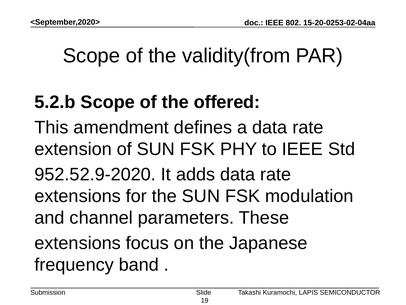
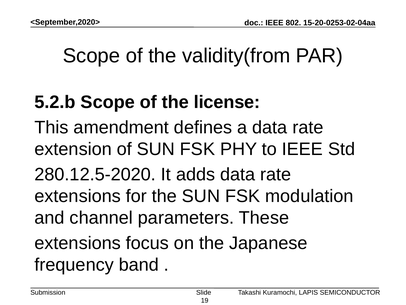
offered: offered -> license
952.52.9-2020: 952.52.9-2020 -> 280.12.5-2020
